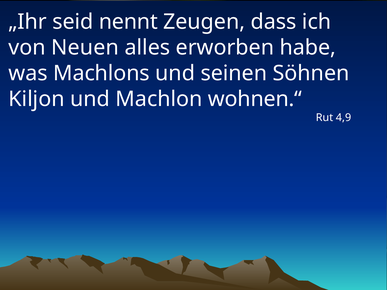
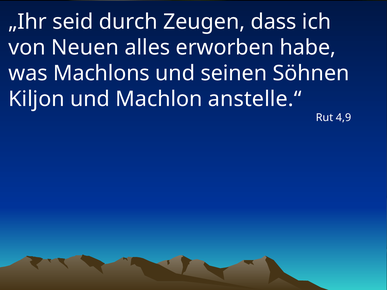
nennt: nennt -> durch
wohnen.“: wohnen.“ -> anstelle.“
